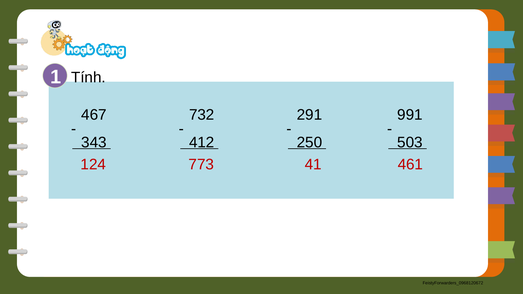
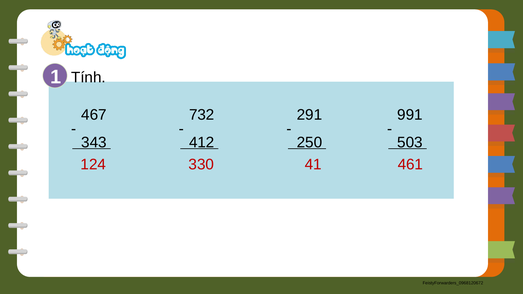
773: 773 -> 330
